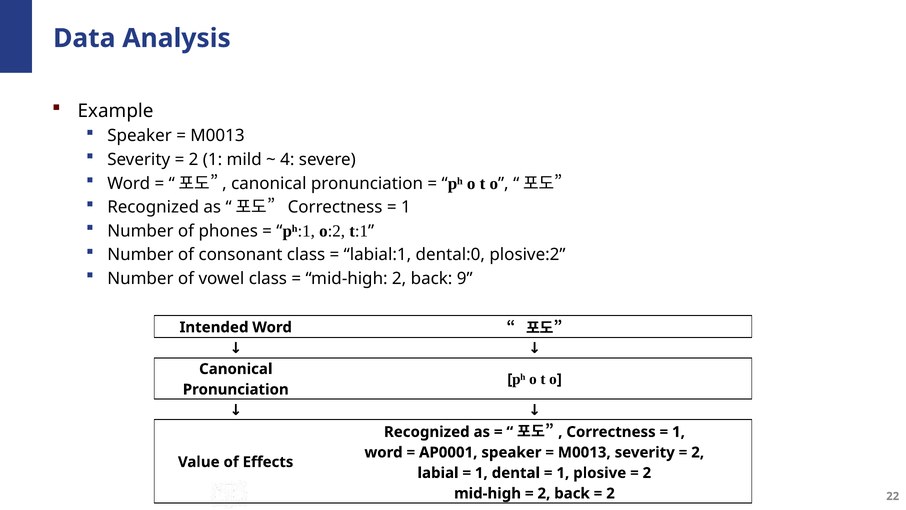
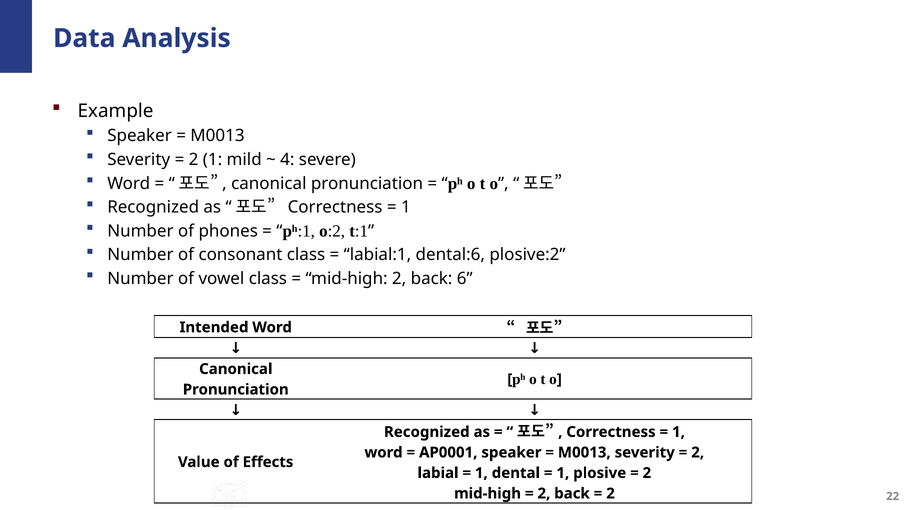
dental:0: dental:0 -> dental:6
9: 9 -> 6
